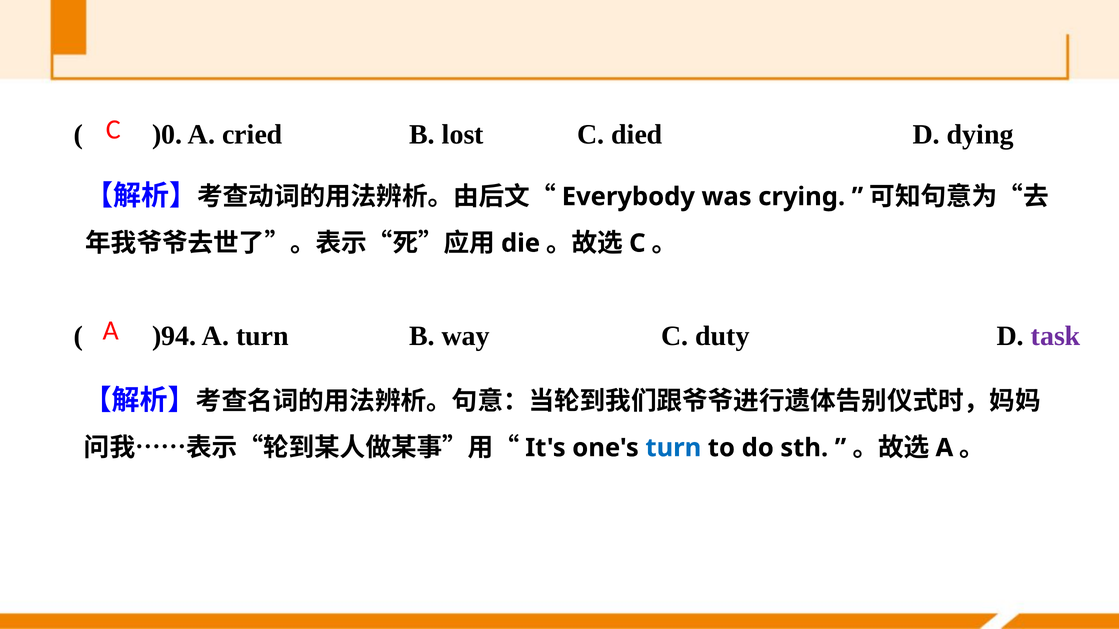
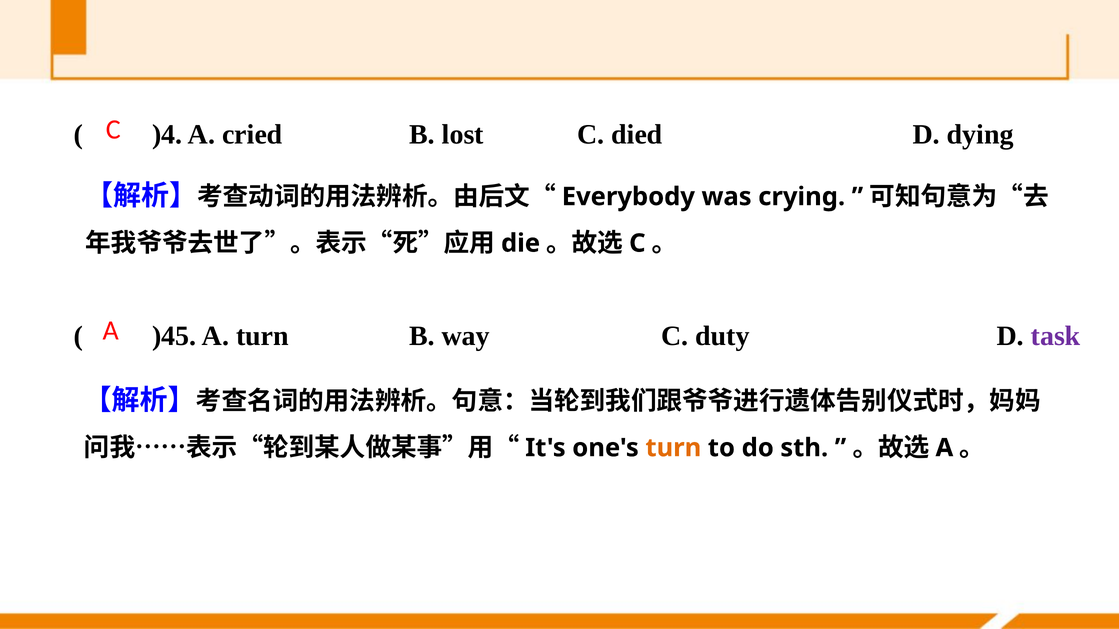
)0: )0 -> )4
)94: )94 -> )45
turn at (673, 448) colour: blue -> orange
